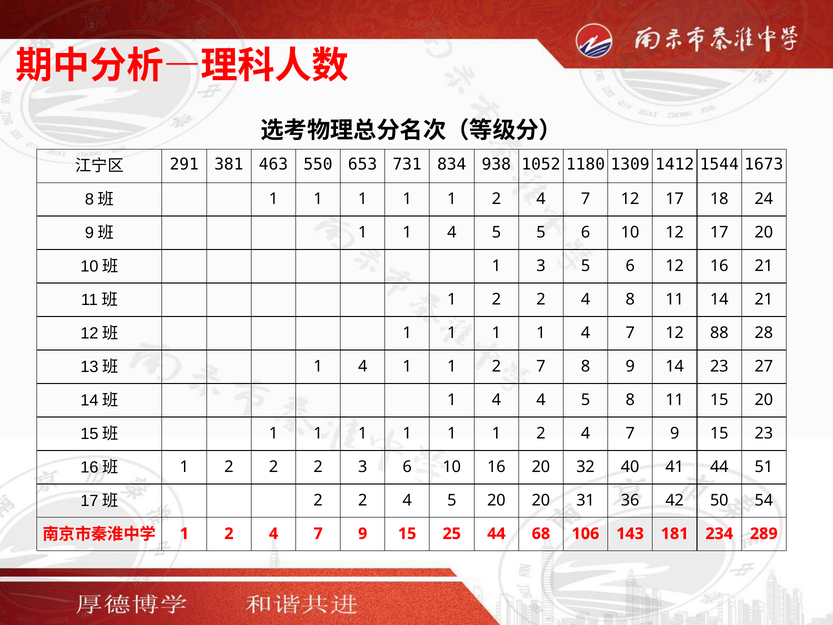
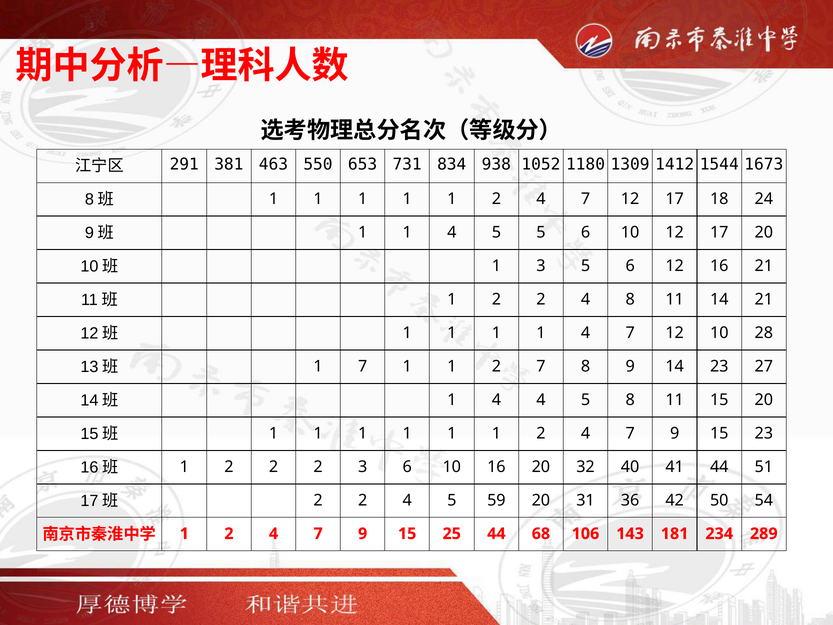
12 88: 88 -> 10
4 at (363, 366): 4 -> 7
5 20: 20 -> 59
